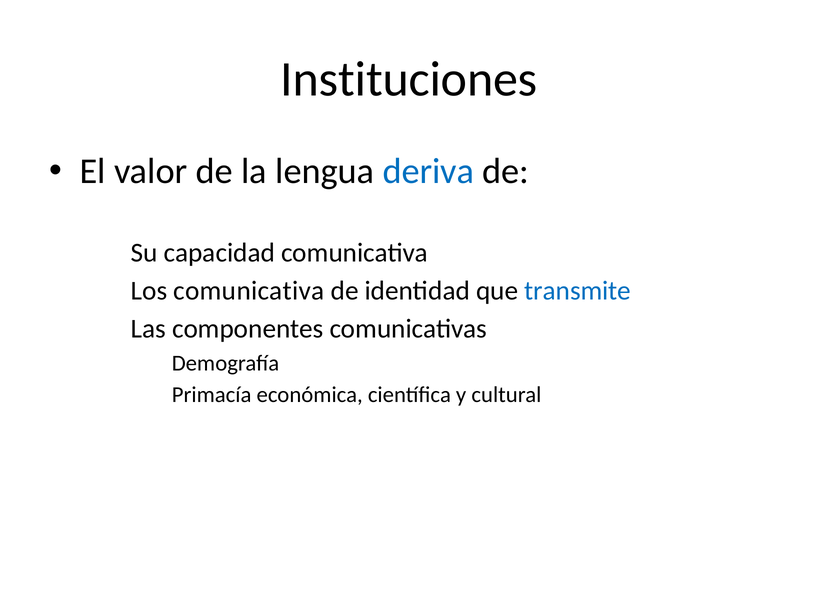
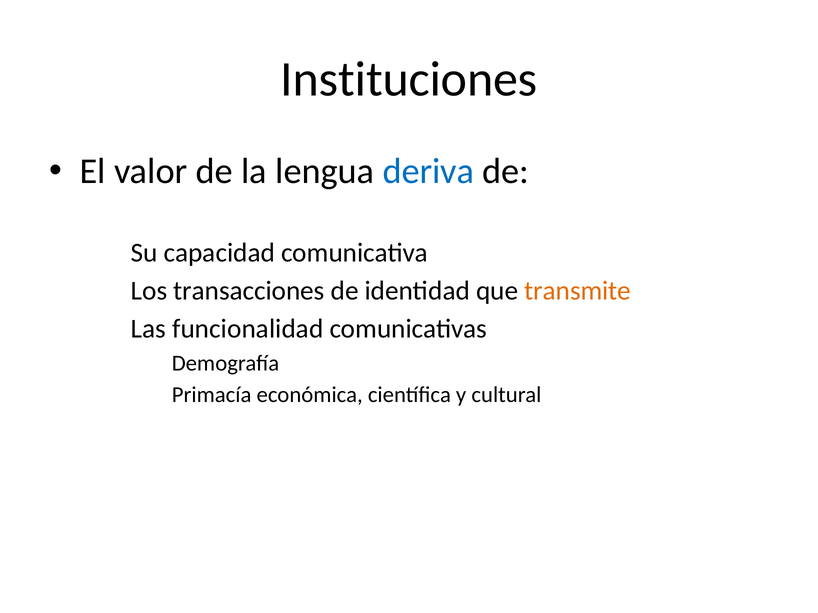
Los comunicativa: comunicativa -> transacciones
transmite colour: blue -> orange
componentes: componentes -> funcionalidad
